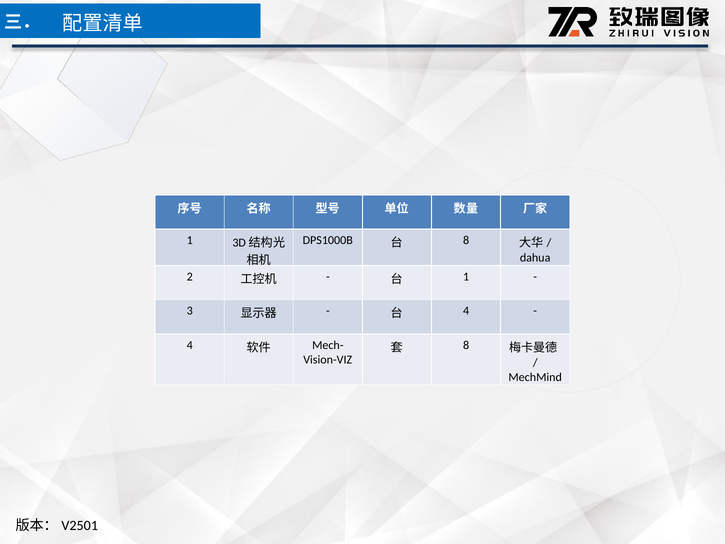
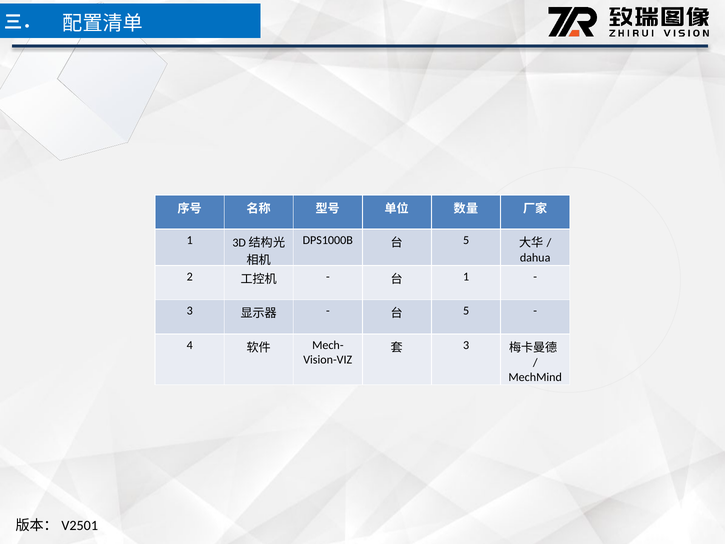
8 at (466, 240): 8 -> 5
4 at (466, 311): 4 -> 5
8 at (466, 345): 8 -> 3
